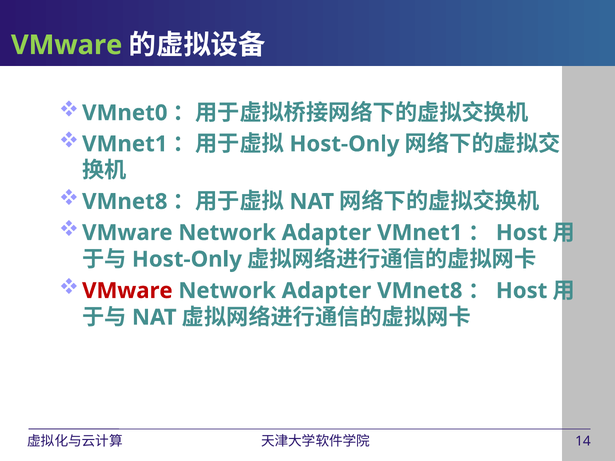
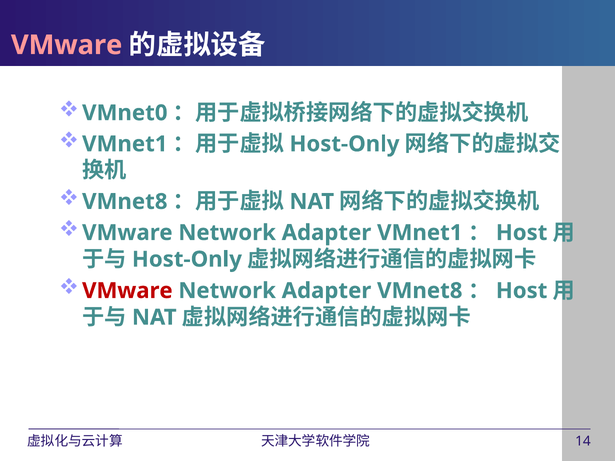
VMware at (67, 45) colour: light green -> pink
